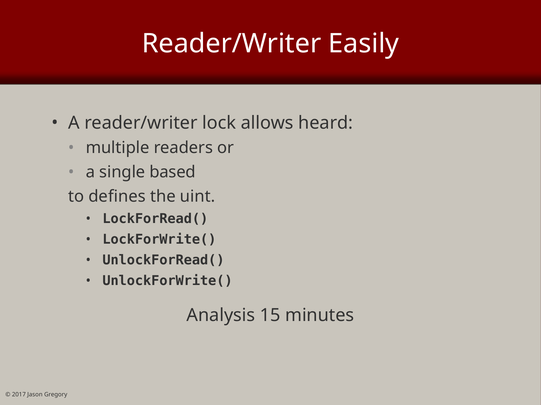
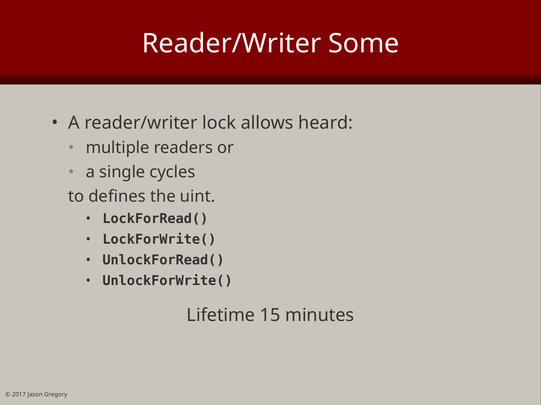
Easily: Easily -> Some
based: based -> cycles
Analysis: Analysis -> Lifetime
